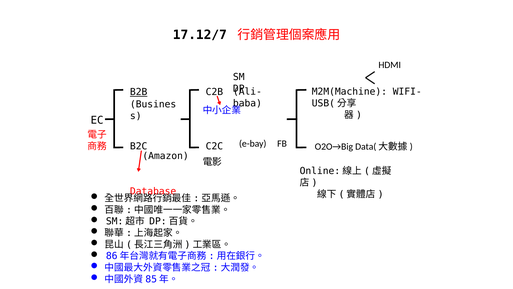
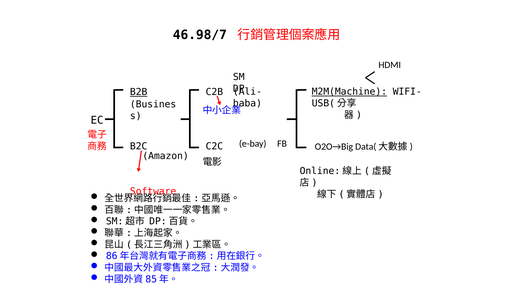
17.12/7: 17.12/7 -> 46.98/7
M2M(Machine underline: none -> present
Database: Database -> Software
